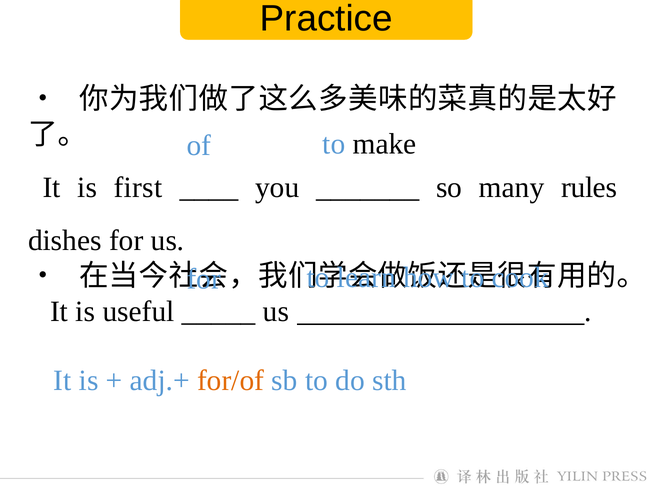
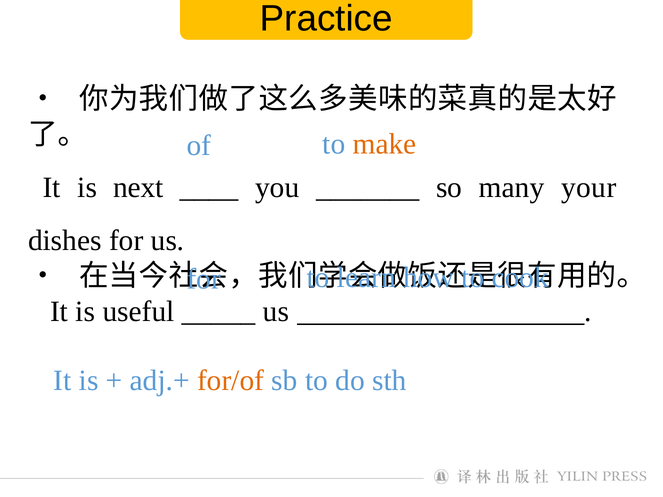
make colour: black -> orange
first: first -> next
rules: rules -> your
